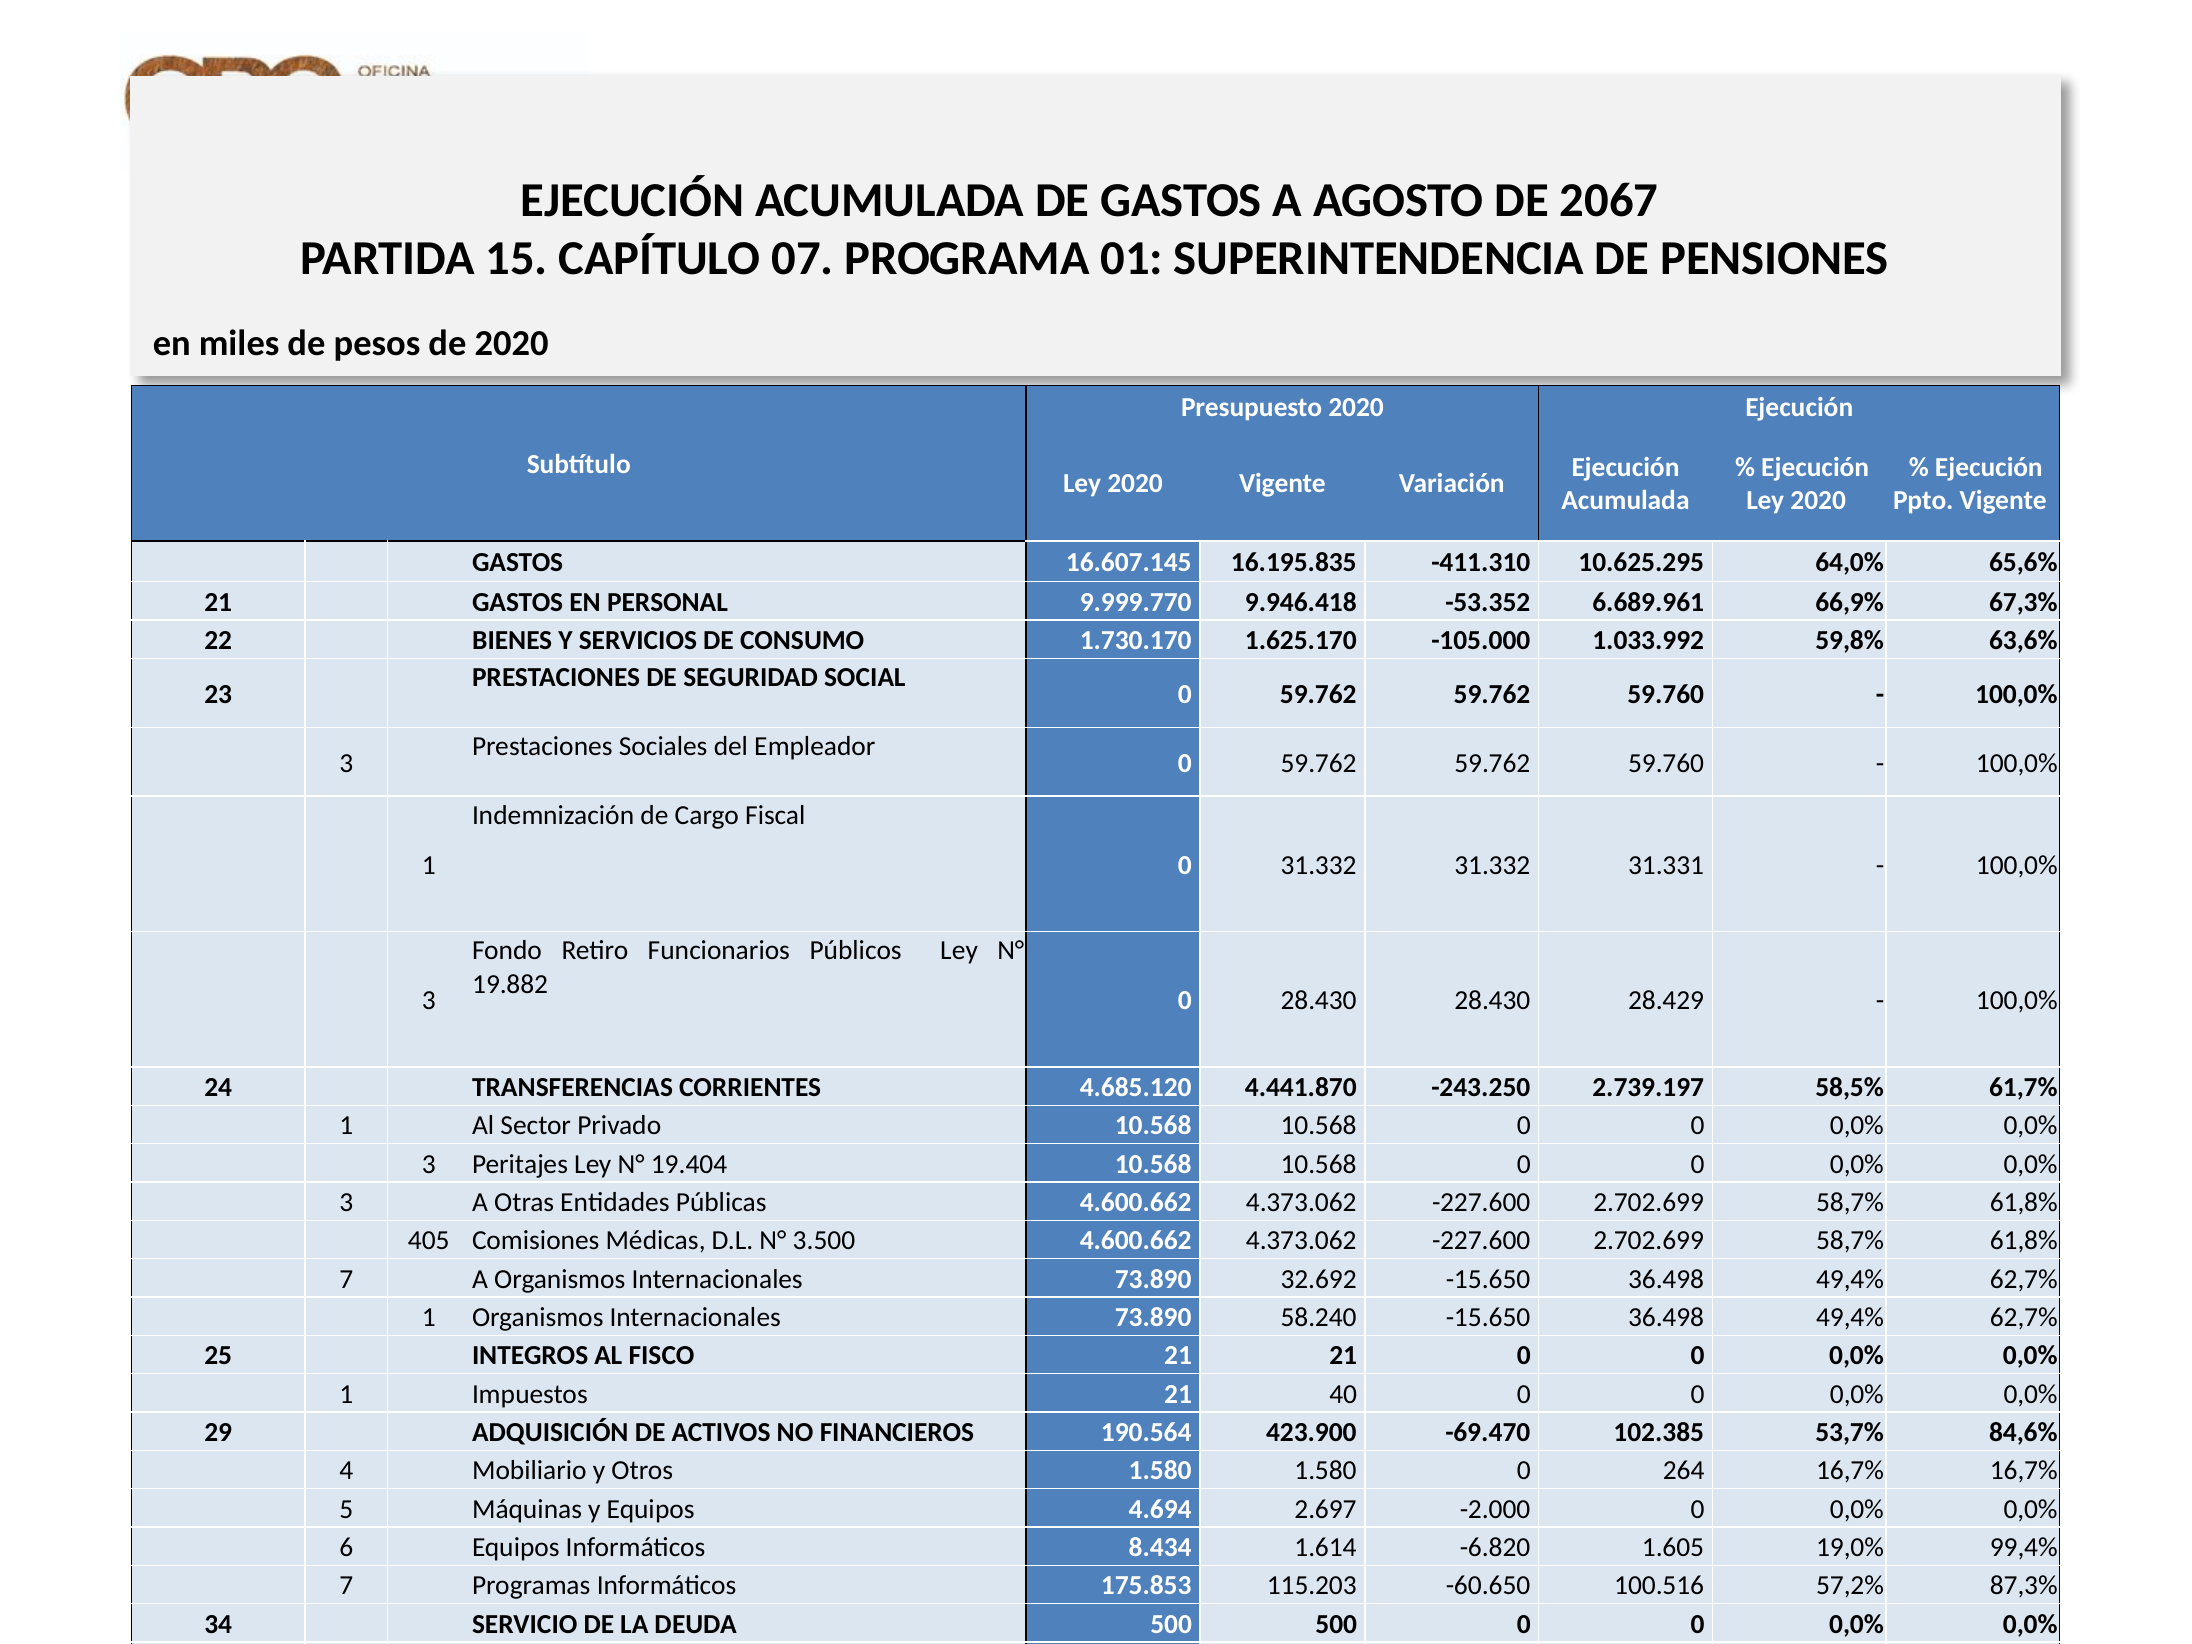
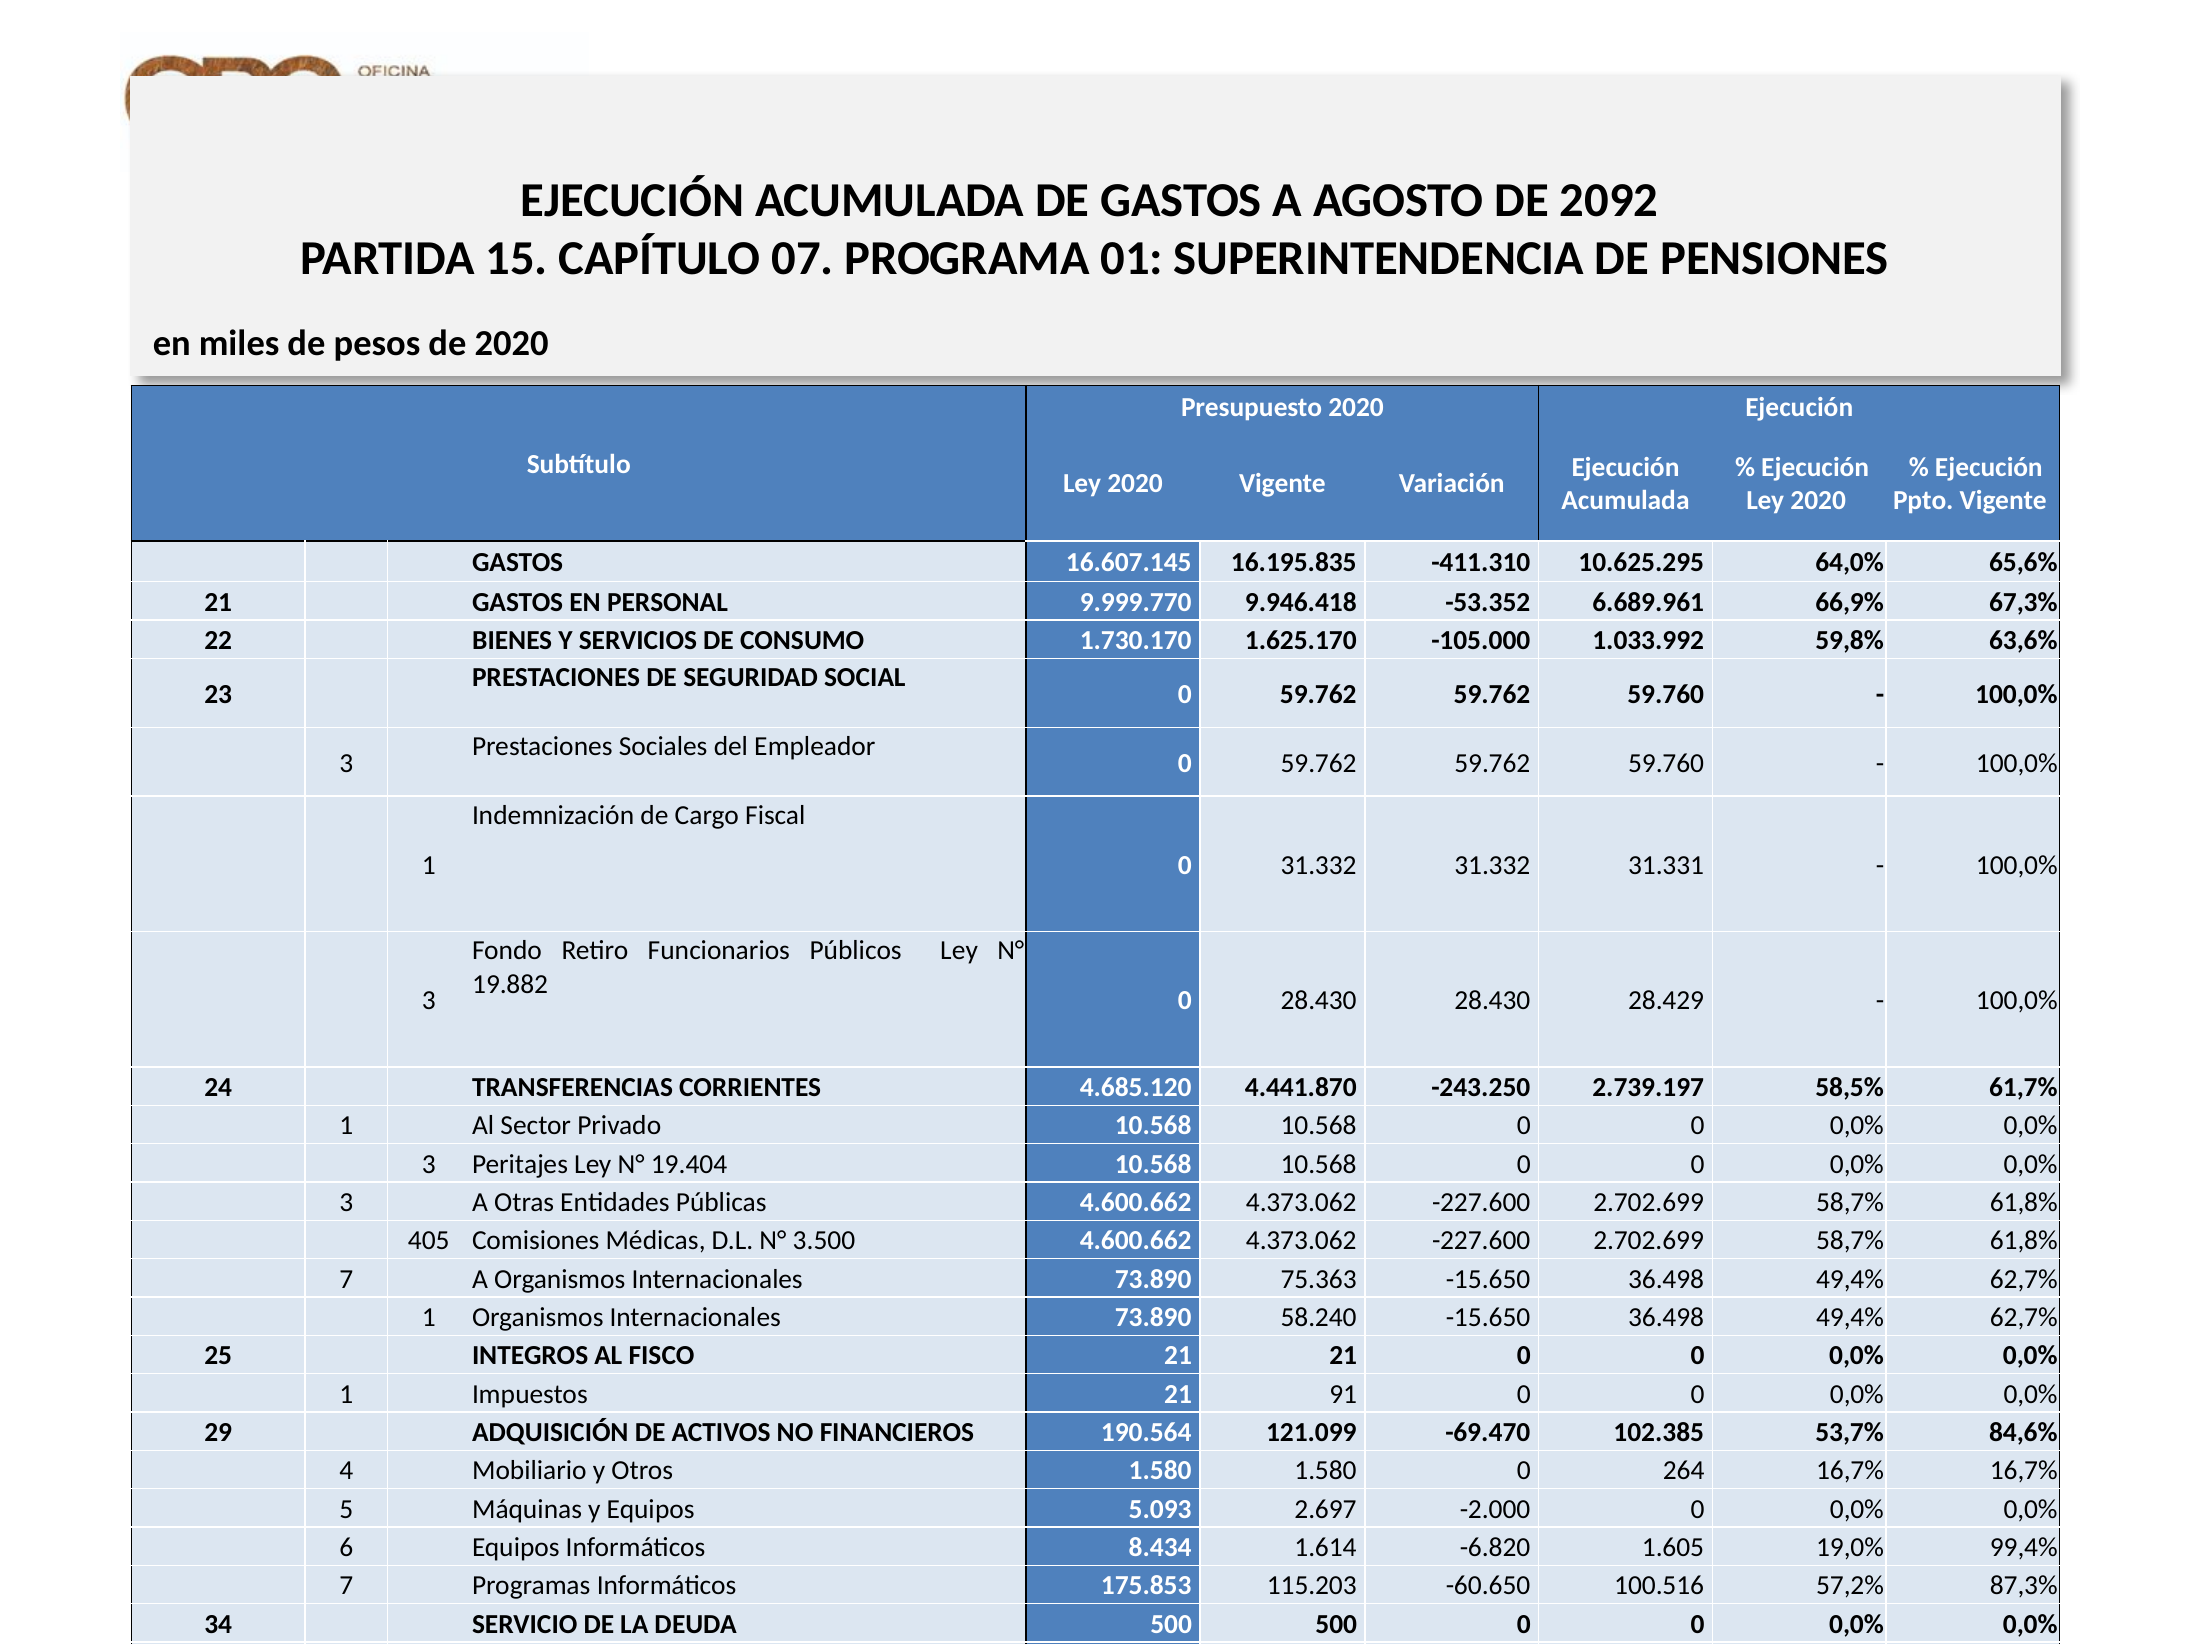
2067: 2067 -> 2092
32.692: 32.692 -> 75.363
40: 40 -> 91
423.900: 423.900 -> 121.099
4.694: 4.694 -> 5.093
